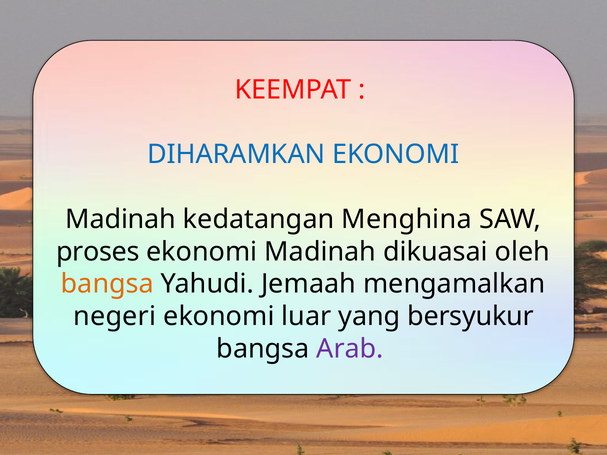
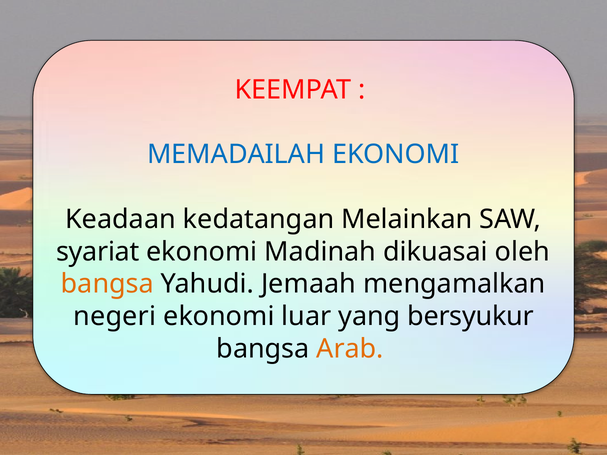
DIHARAMKAN: DIHARAMKAN -> MEMADAILAH
Madinah at (121, 219): Madinah -> Keadaan
Menghina: Menghina -> Melainkan
proses: proses -> syariat
Arab colour: purple -> orange
